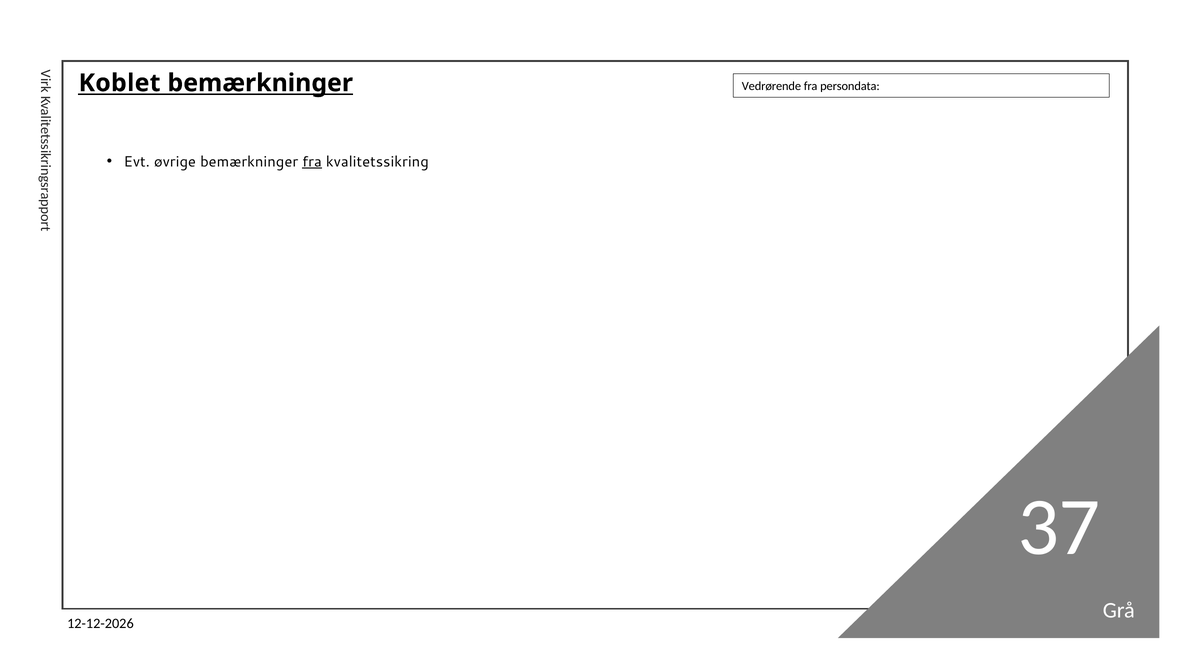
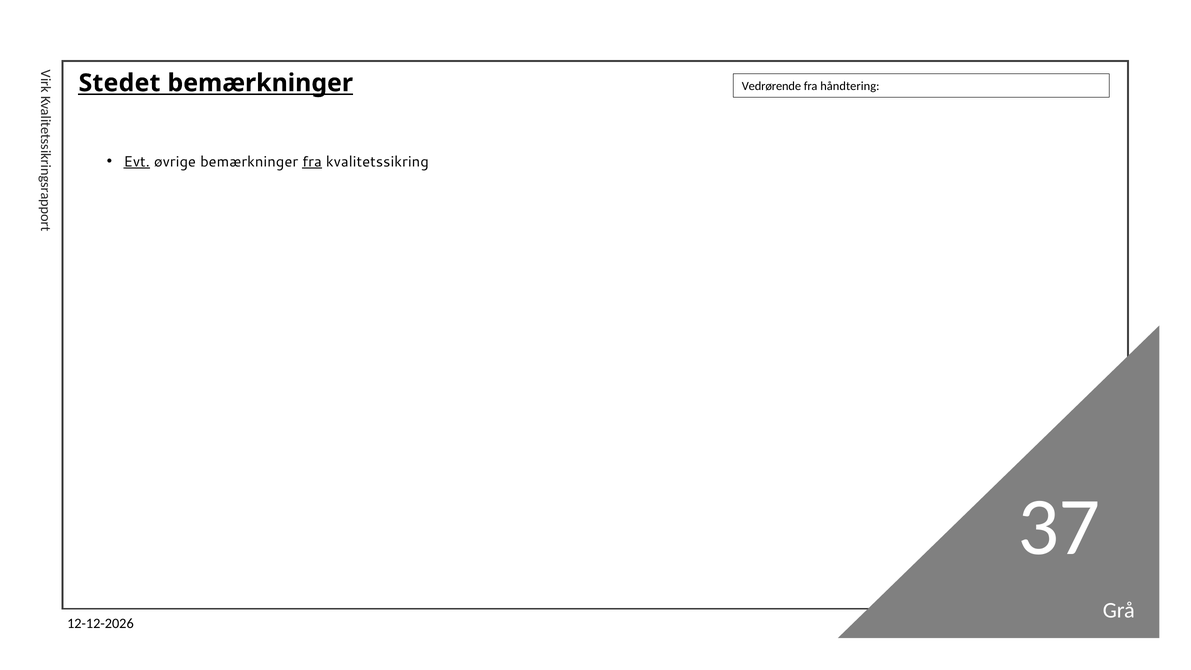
Koblet: Koblet -> Stedet
persondata: persondata -> håndtering
Evt underline: none -> present
